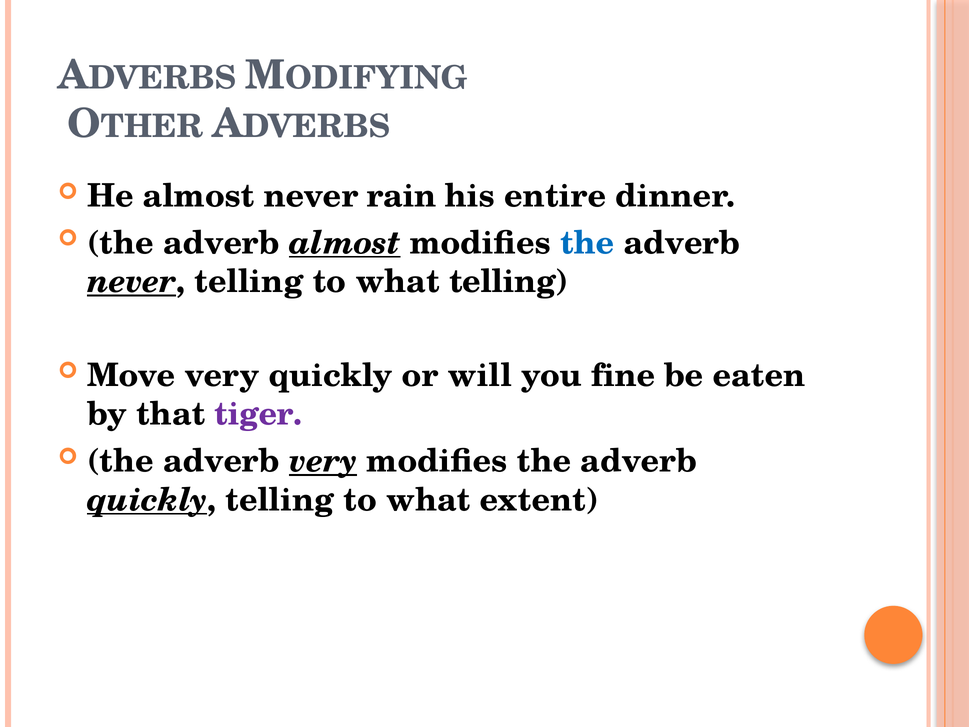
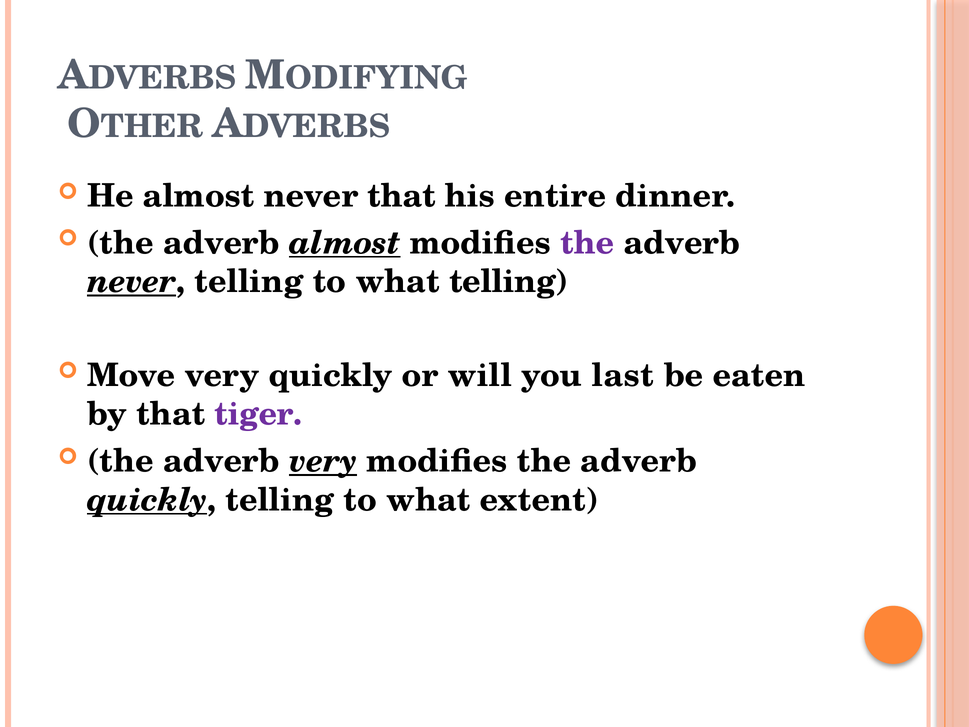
never rain: rain -> that
the at (587, 243) colour: blue -> purple
fine: fine -> last
